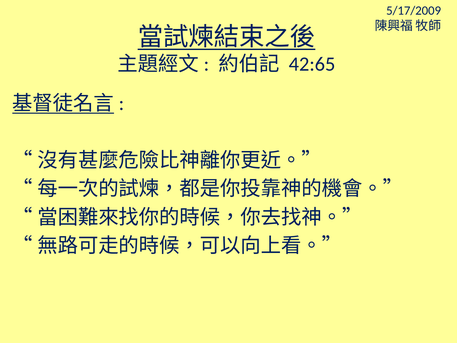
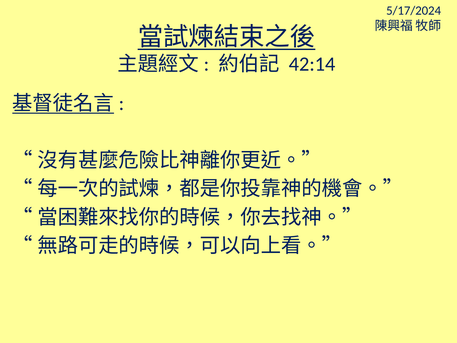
5/17/2009: 5/17/2009 -> 5/17/2024
42:65: 42:65 -> 42:14
